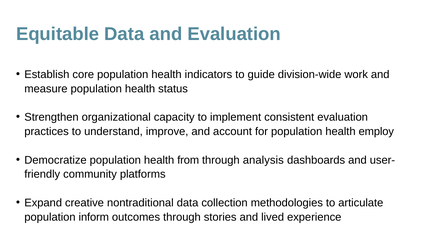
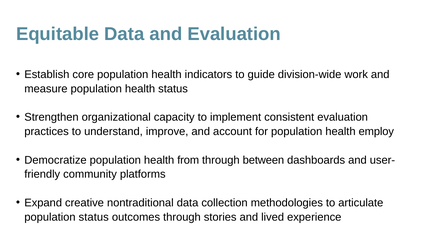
analysis: analysis -> between
population inform: inform -> status
